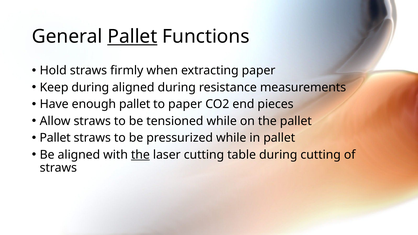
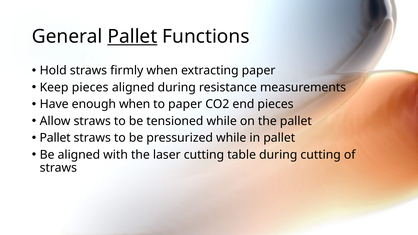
Keep during: during -> pieces
enough pallet: pallet -> when
the at (140, 155) underline: present -> none
